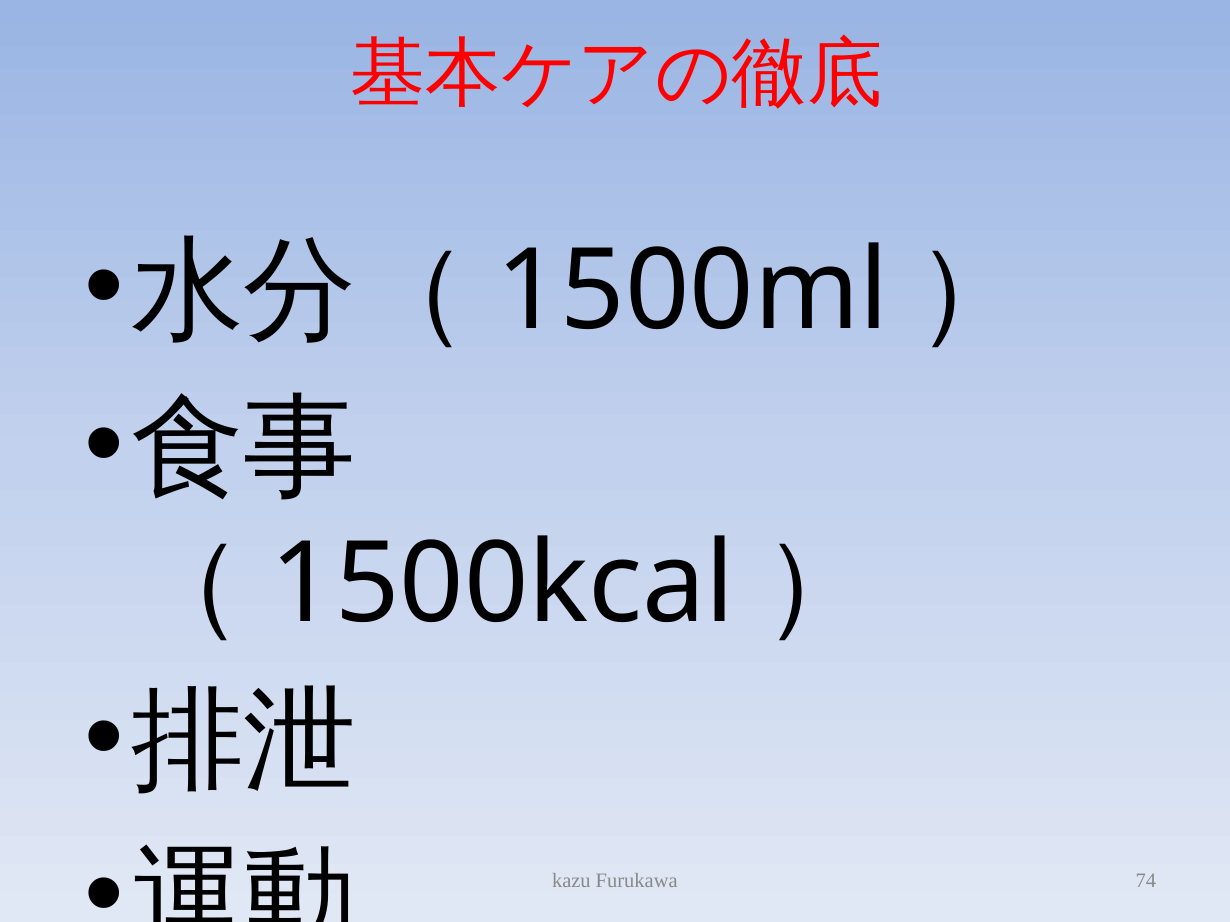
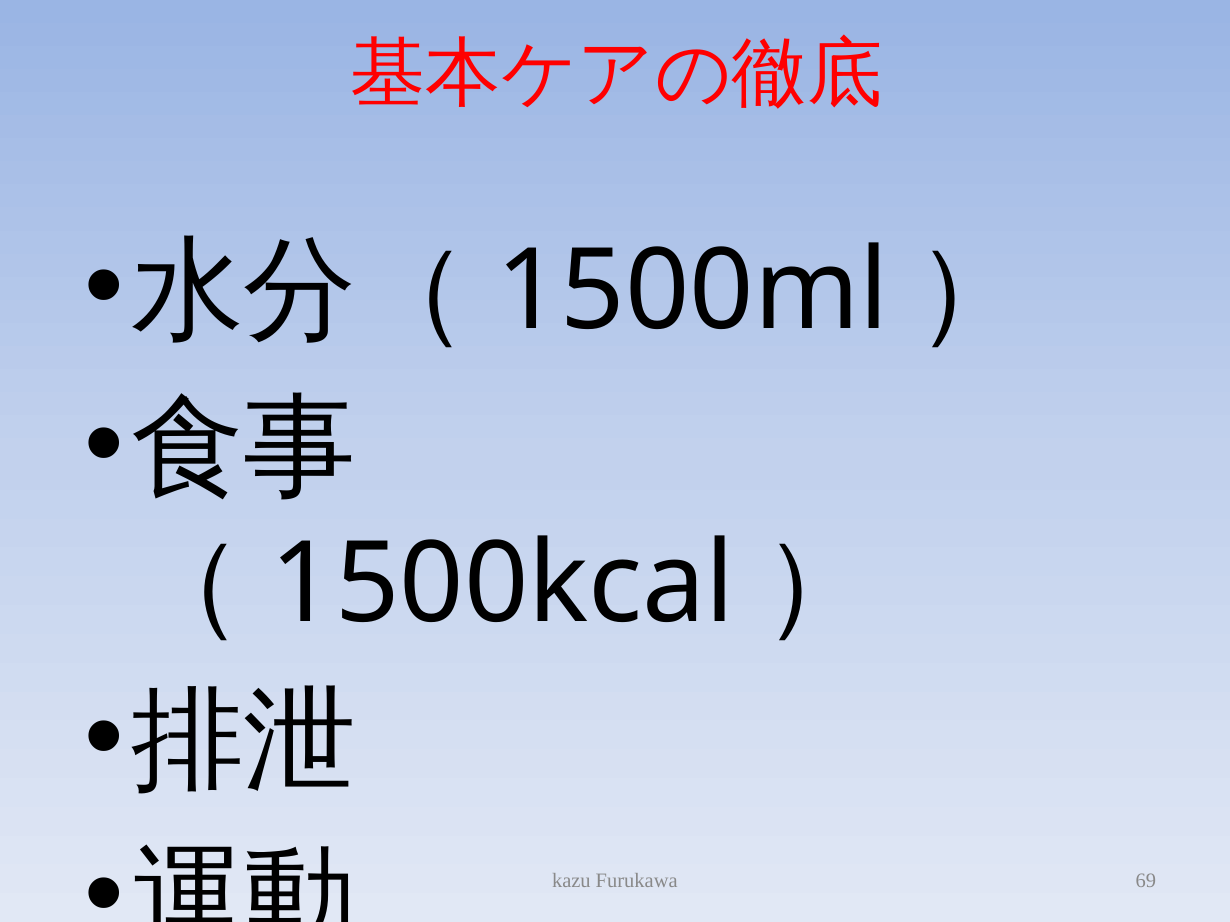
74: 74 -> 69
